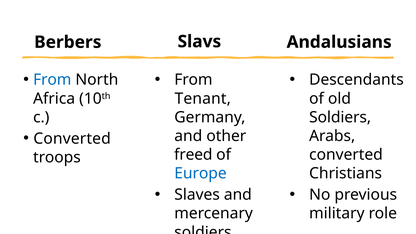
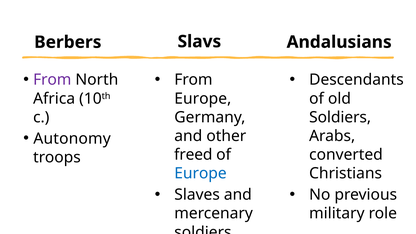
From at (52, 80) colour: blue -> purple
Tenant at (203, 99): Tenant -> Europe
Converted at (72, 139): Converted -> Autonomy
